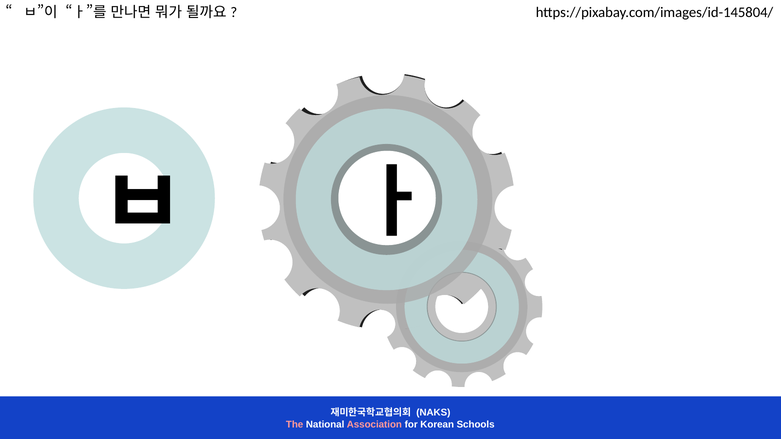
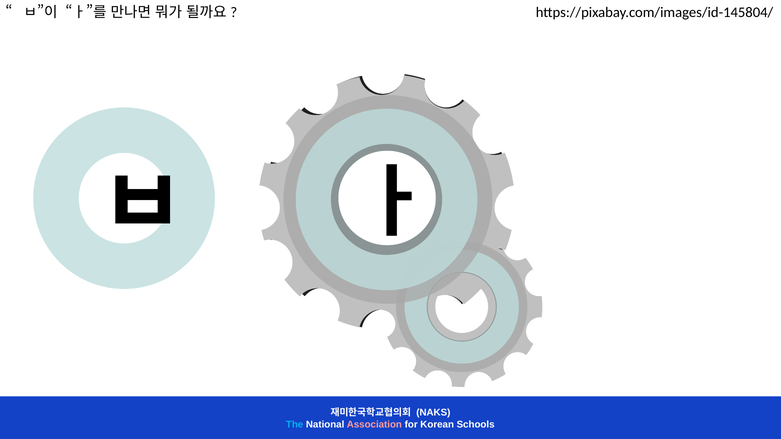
The colour: pink -> light blue
